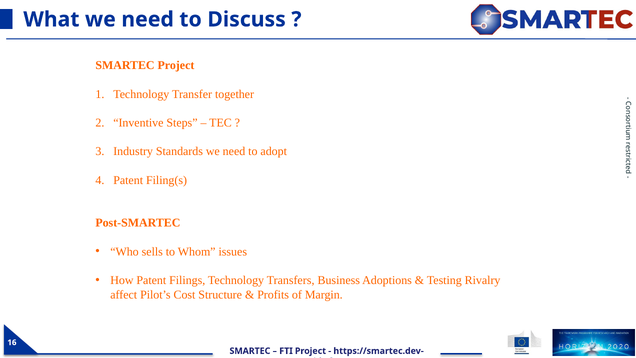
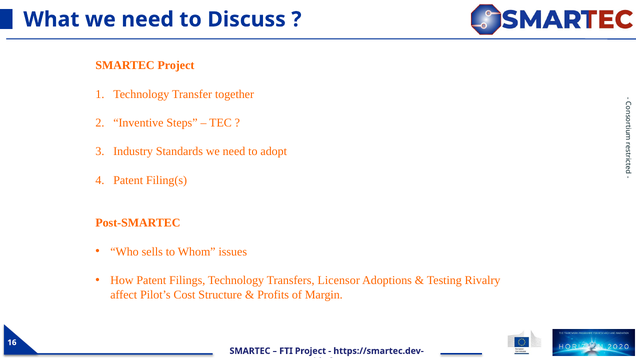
Business: Business -> Licensor
